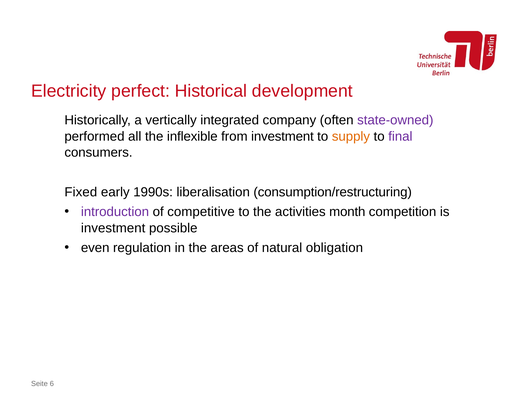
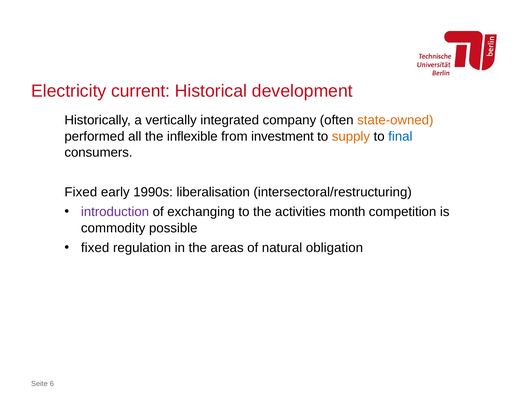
perfect: perfect -> current
state-owned colour: purple -> orange
final colour: purple -> blue
consumption/restructuring: consumption/restructuring -> intersectoral/restructuring
competitive: competitive -> exchanging
investment at (113, 228): investment -> commodity
even at (95, 248): even -> fixed
